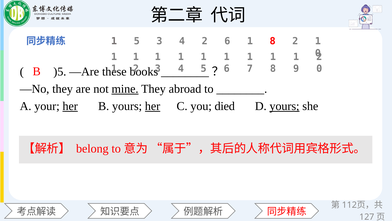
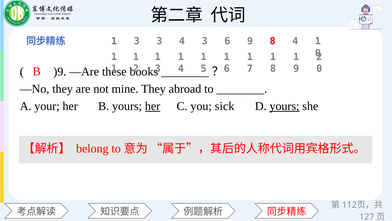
5 at (137, 41): 5 -> 3
4 2: 2 -> 3
1 at (250, 41): 1 -> 9
8 2: 2 -> 4
)5: )5 -> )9
mine underline: present -> none
her at (70, 106) underline: present -> none
died: died -> sick
